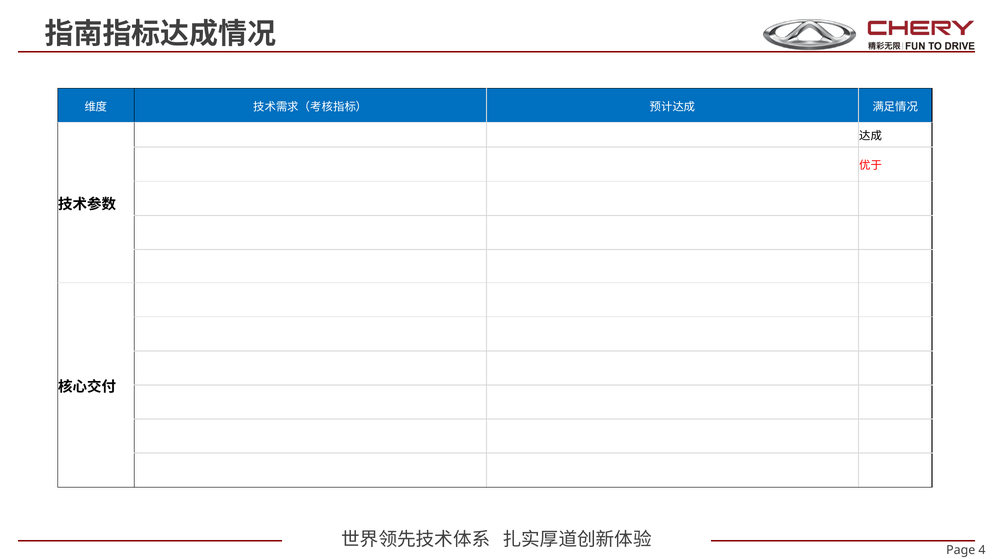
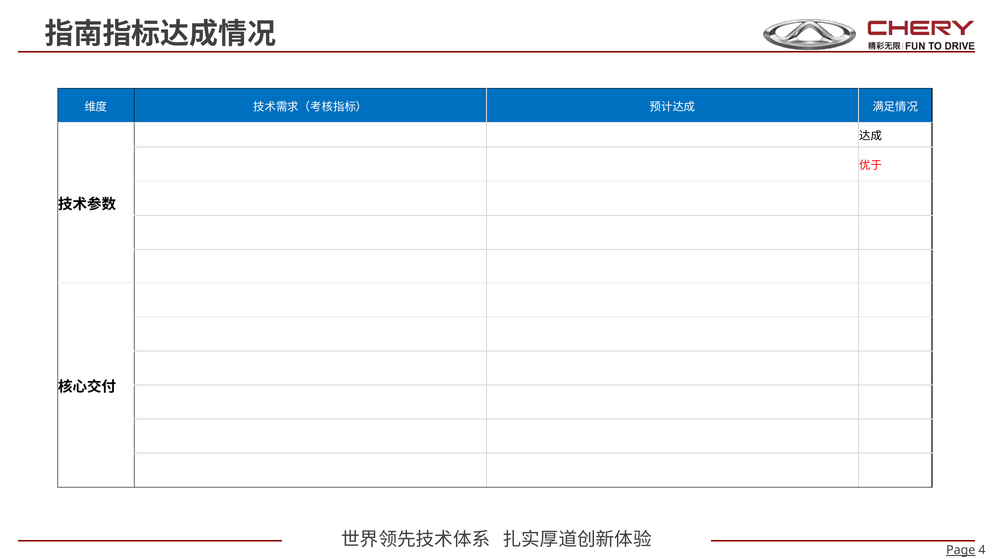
Page underline: none -> present
